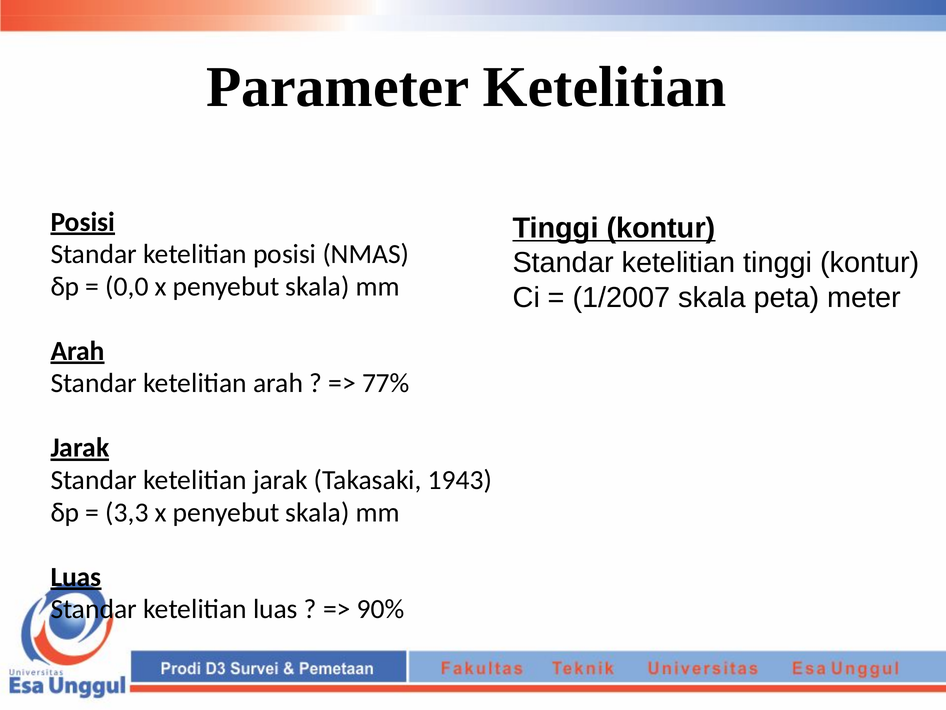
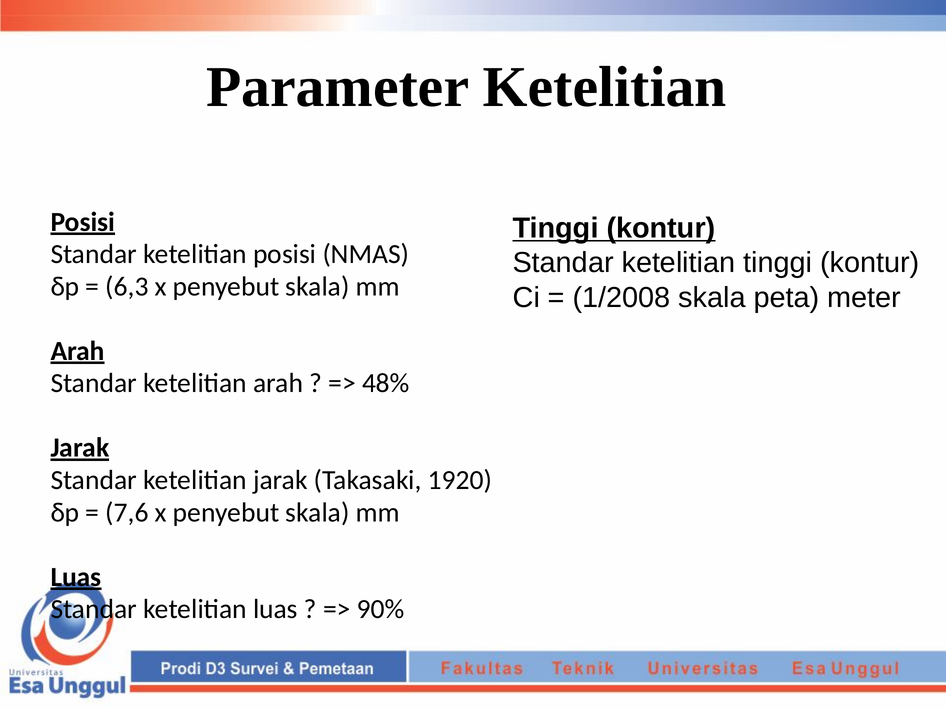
0,0: 0,0 -> 6,3
1/2007: 1/2007 -> 1/2008
77%: 77% -> 48%
1943: 1943 -> 1920
3,3: 3,3 -> 7,6
